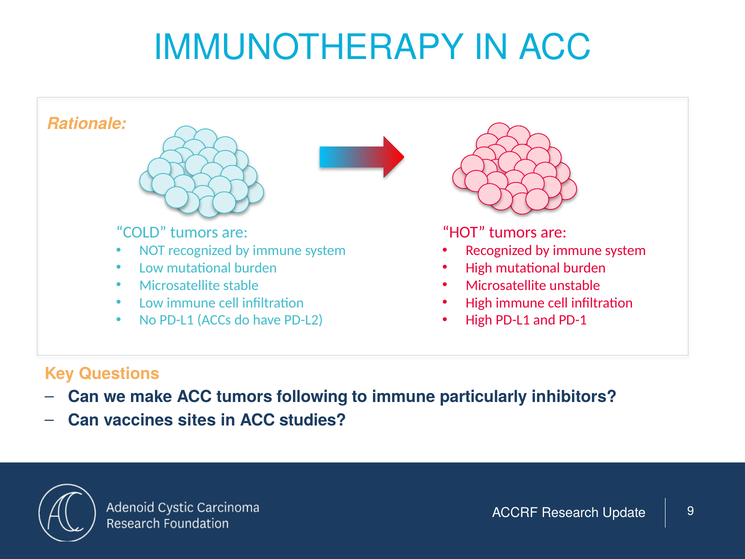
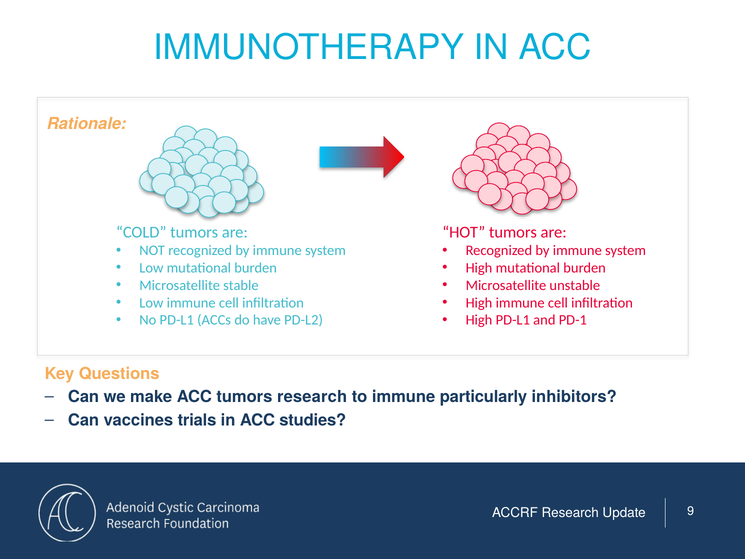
tumors following: following -> research
sites: sites -> trials
